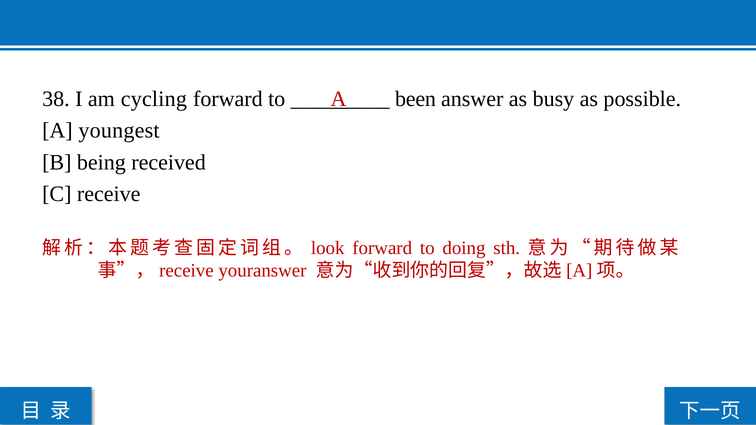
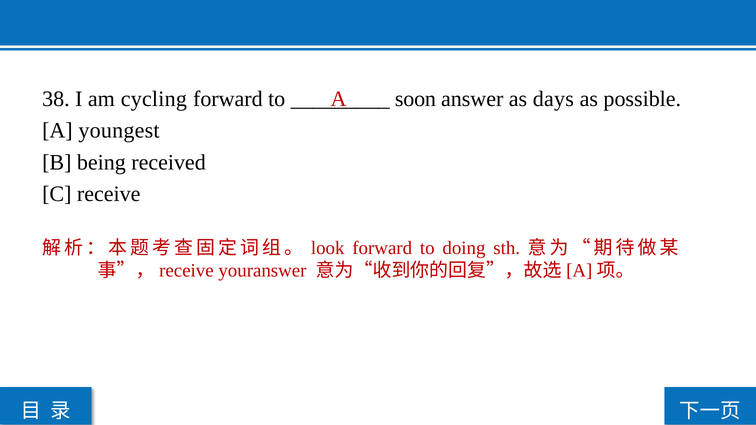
been: been -> soon
busy: busy -> days
